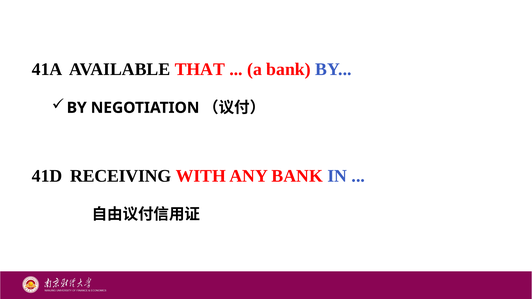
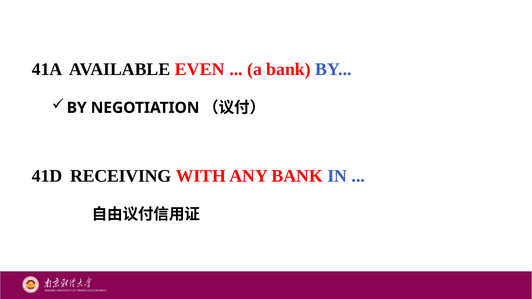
THAT: THAT -> EVEN
